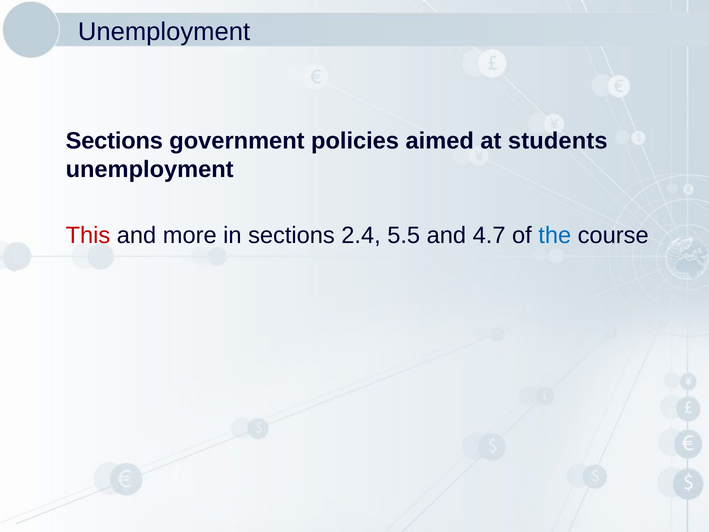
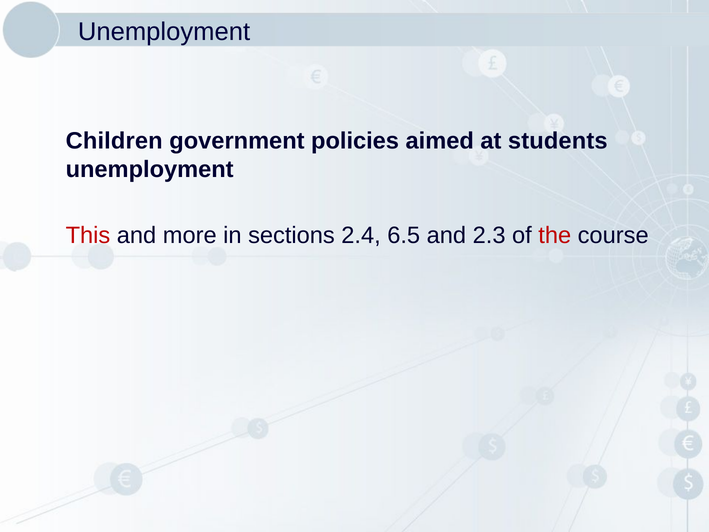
Sections at (114, 141): Sections -> Children
5.5: 5.5 -> 6.5
4.7: 4.7 -> 2.3
the colour: blue -> red
